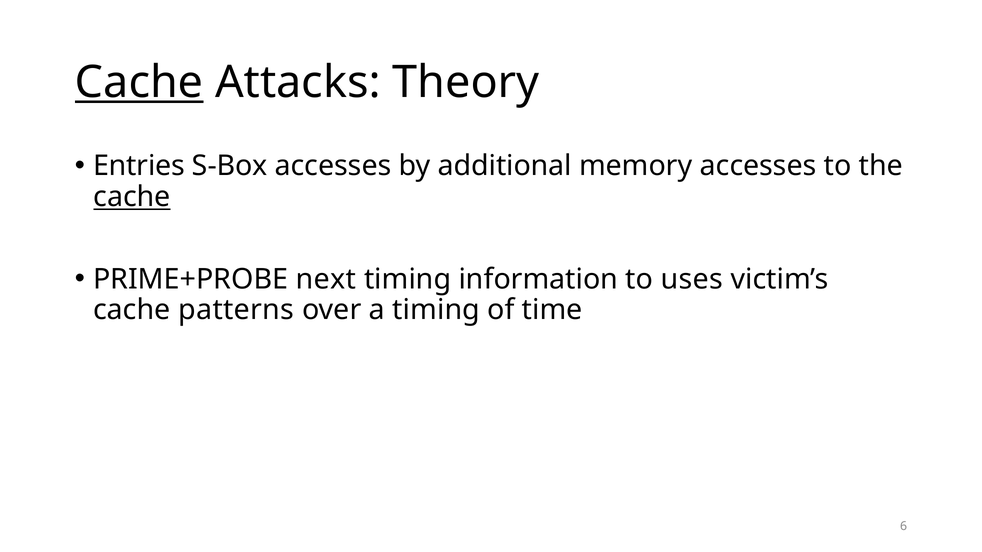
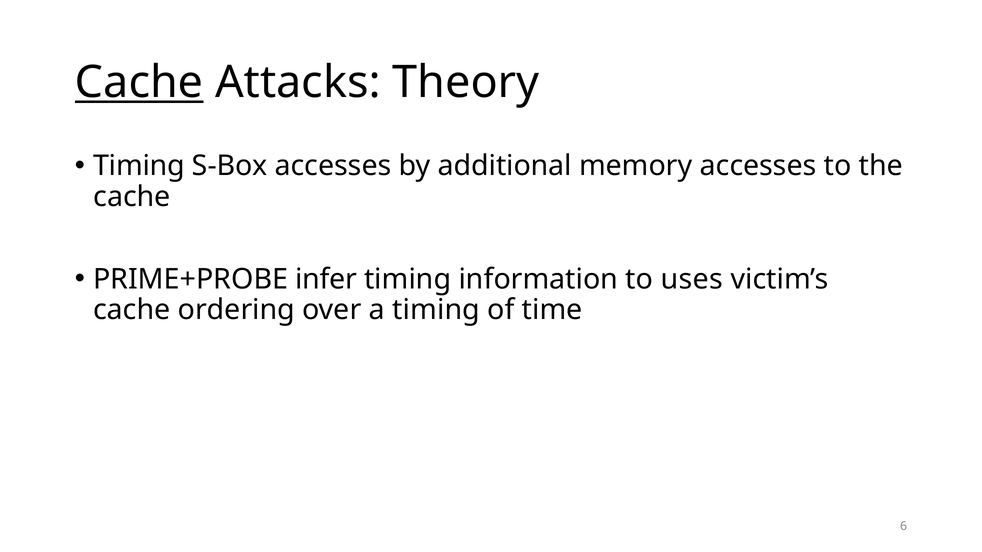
Entries at (139, 166): Entries -> Timing
cache at (132, 197) underline: present -> none
next: next -> infer
patterns: patterns -> ordering
